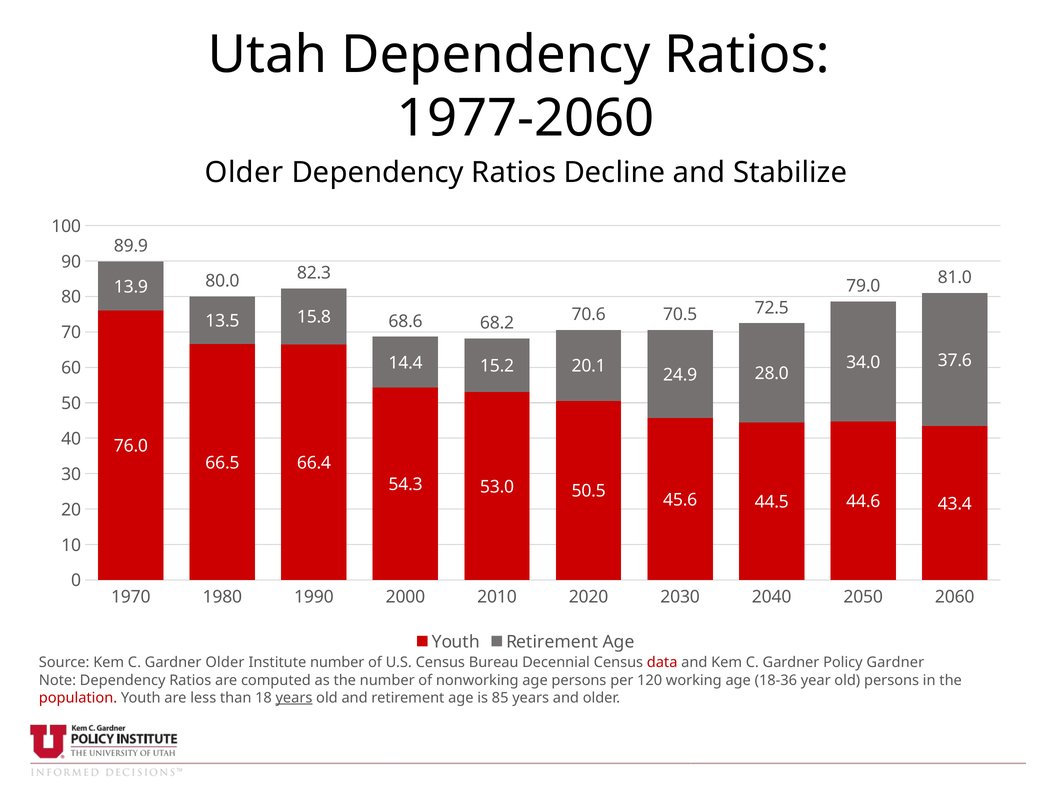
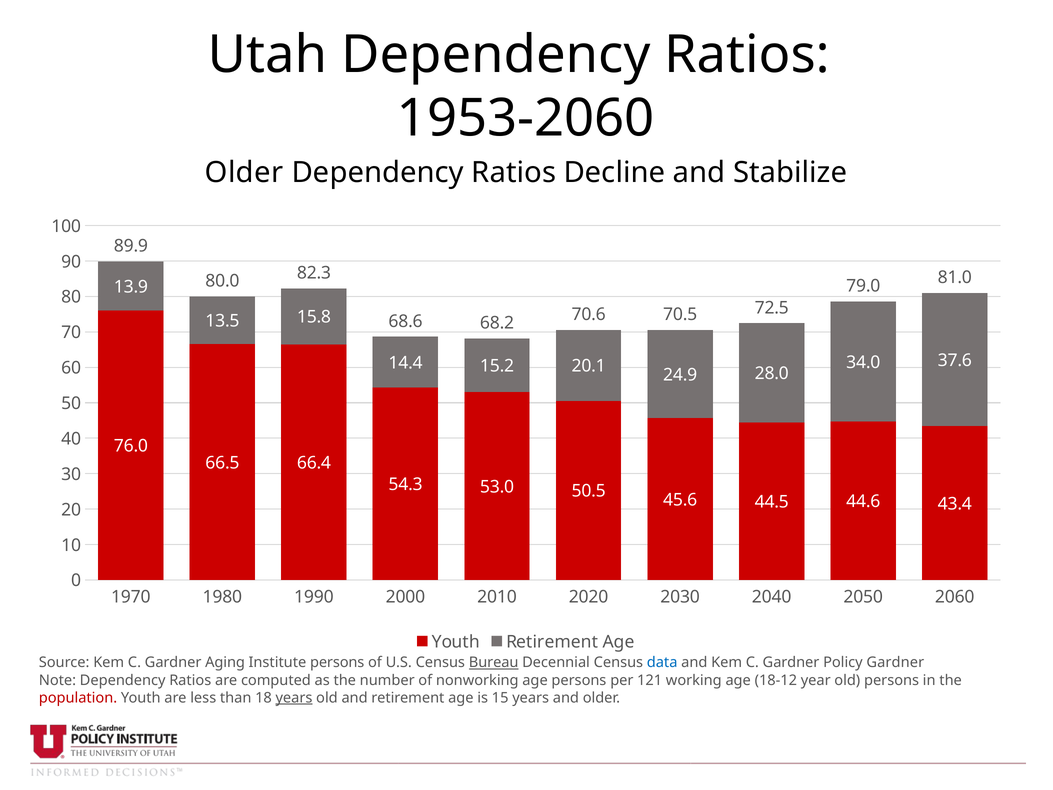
1977-2060: 1977-2060 -> 1953-2060
Gardner Older: Older -> Aging
Institute number: number -> persons
Bureau underline: none -> present
data colour: red -> blue
120: 120 -> 121
18-36: 18-36 -> 18-12
85: 85 -> 15
